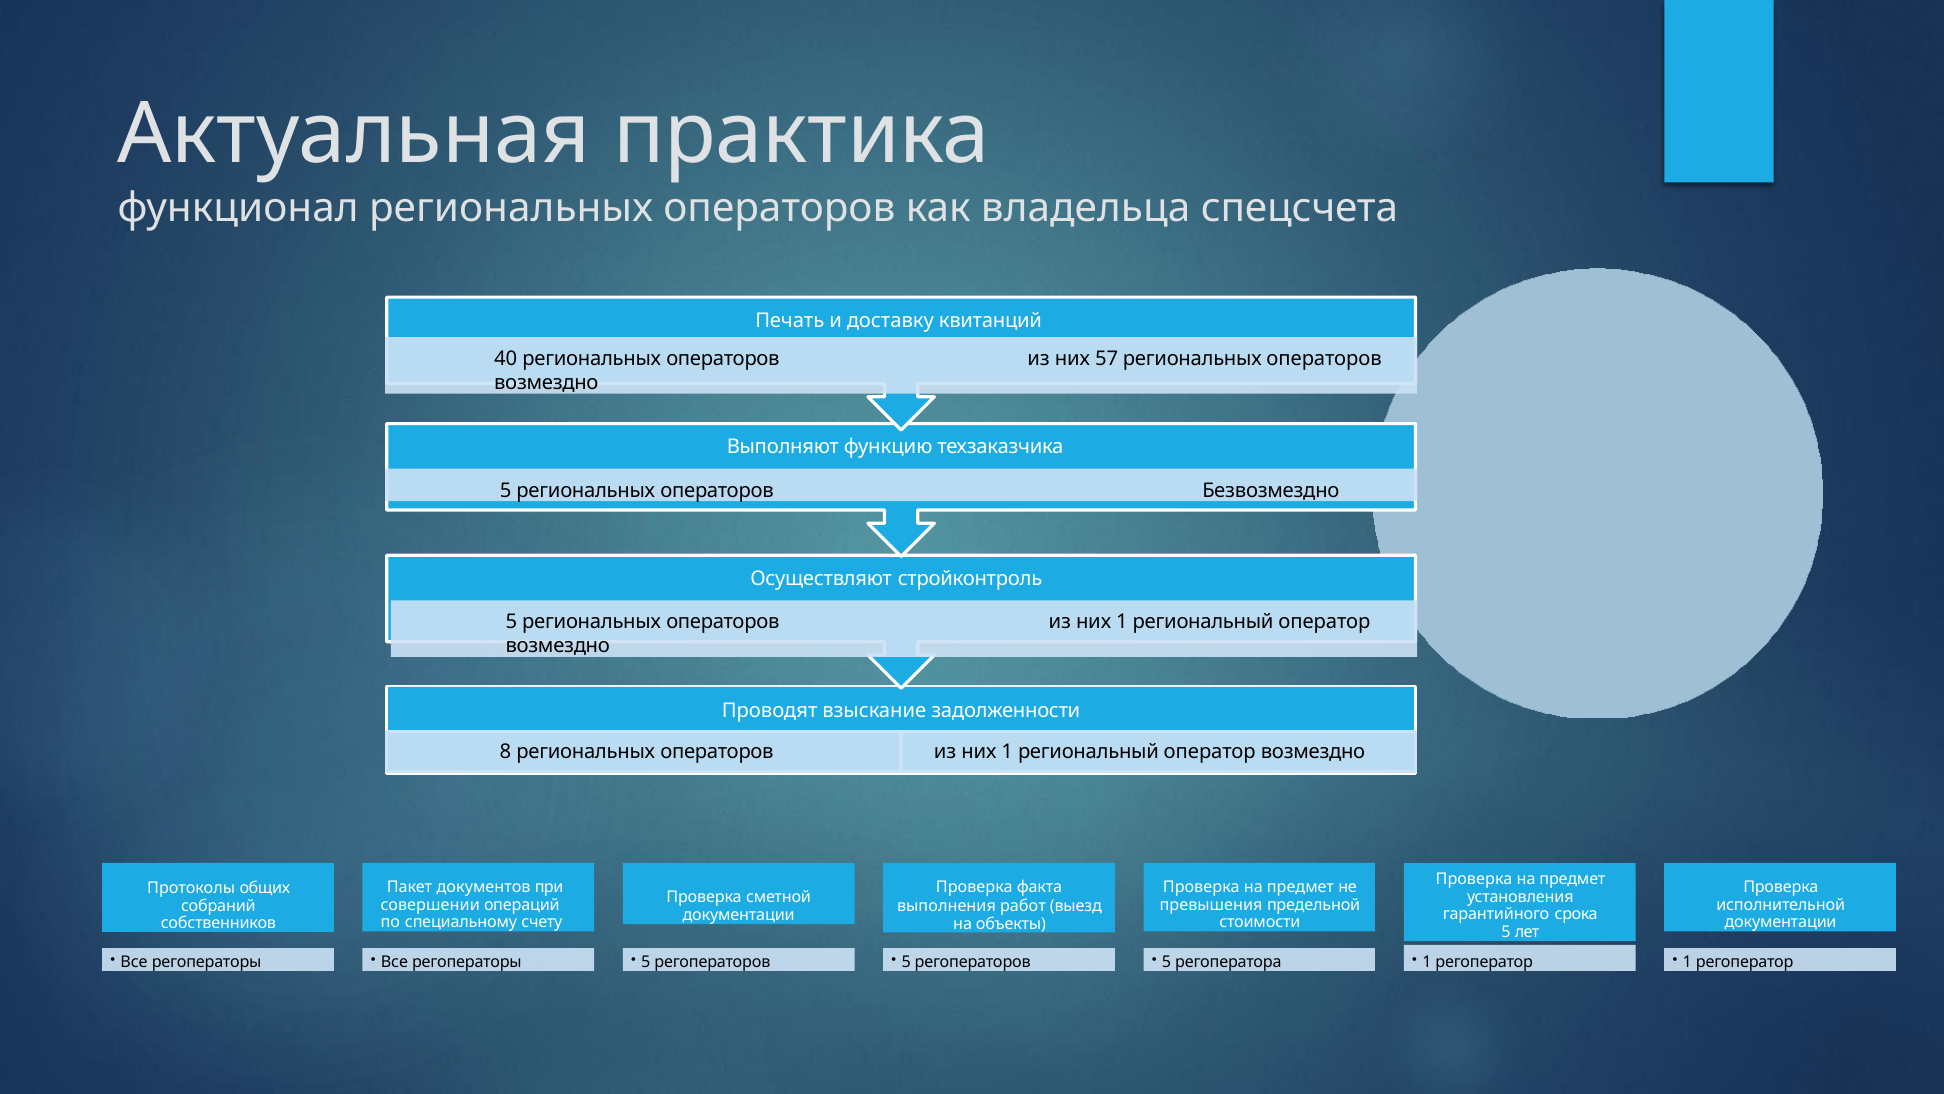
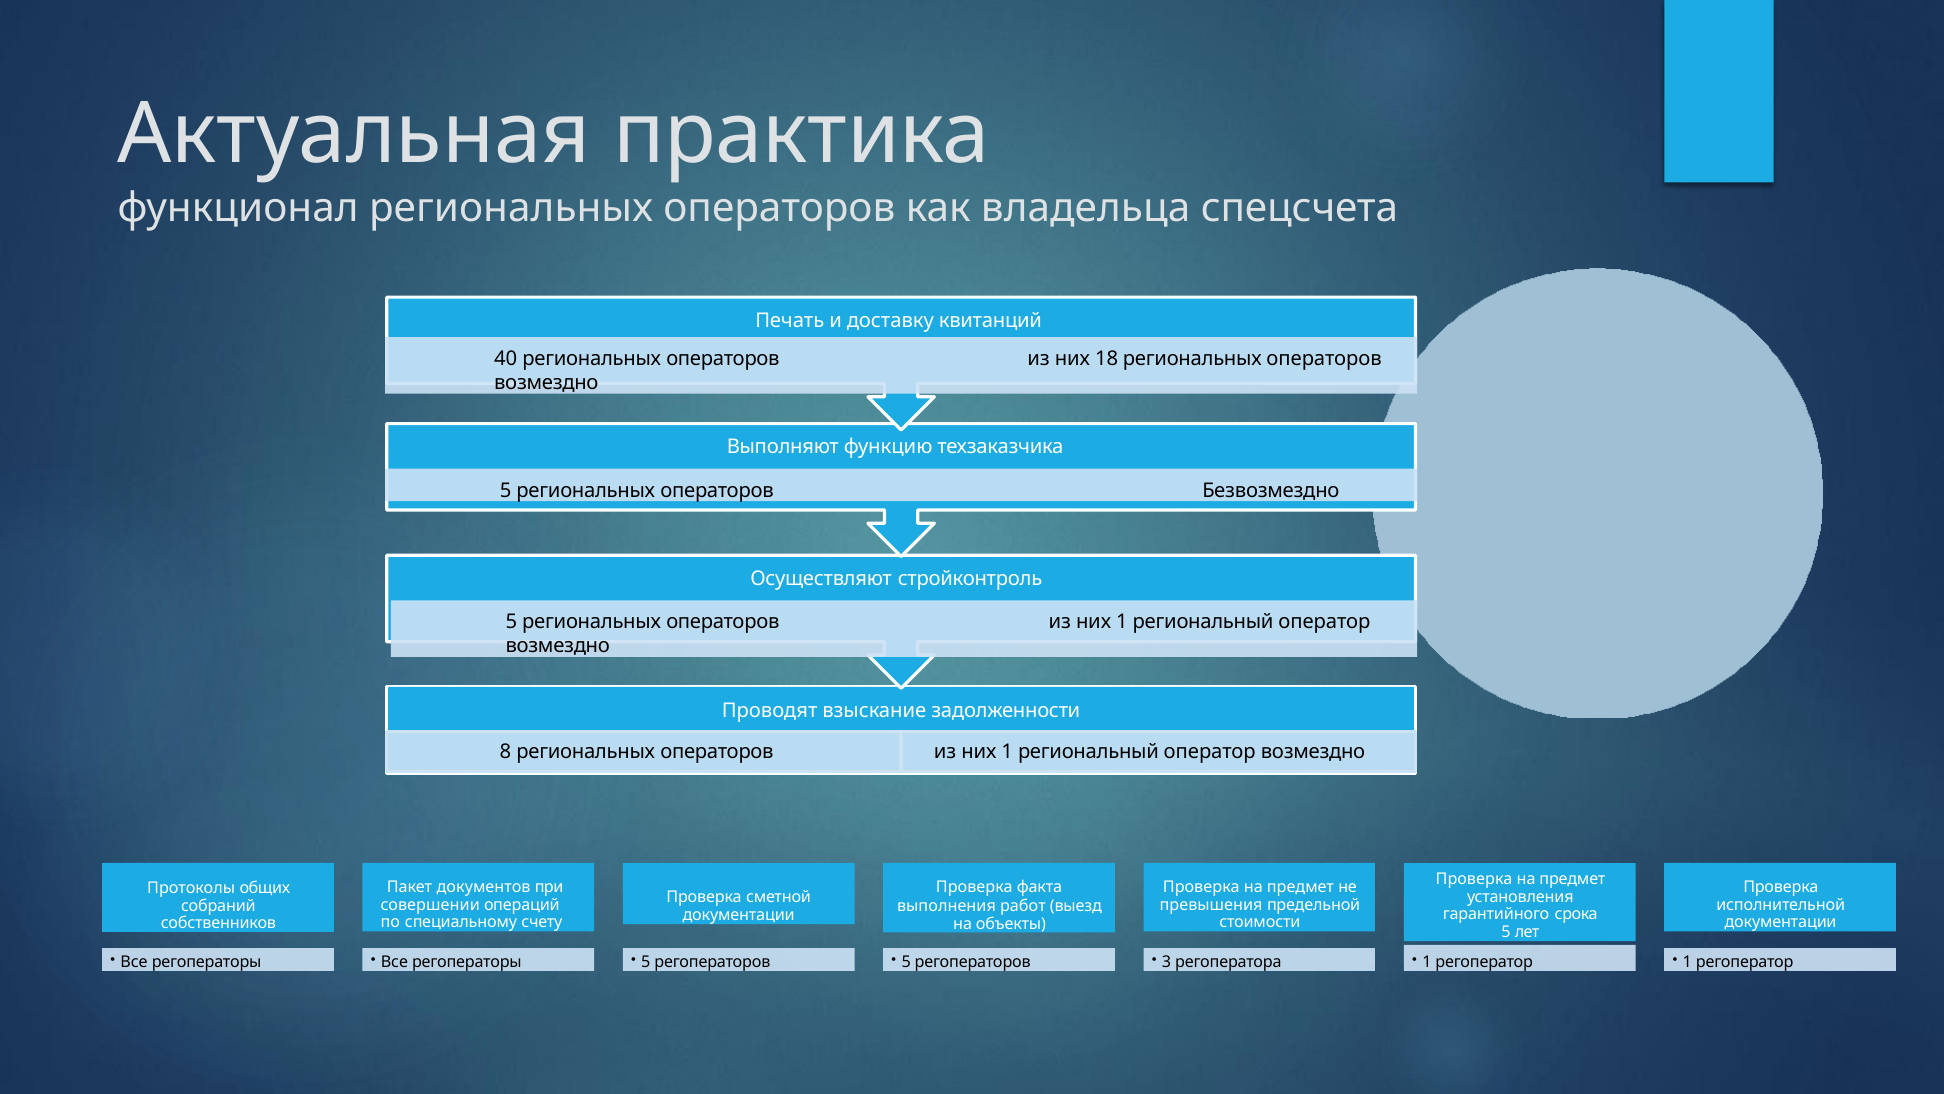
57: 57 -> 18
5 at (1167, 962): 5 -> 3
